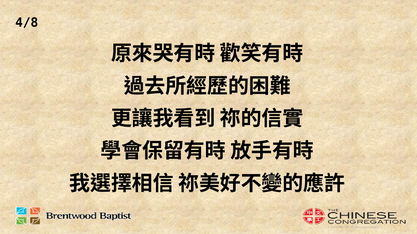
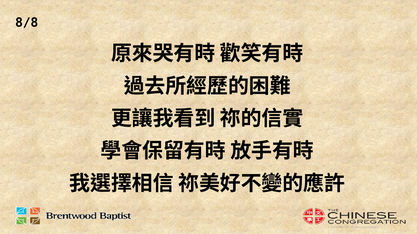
4/8: 4/8 -> 8/8
